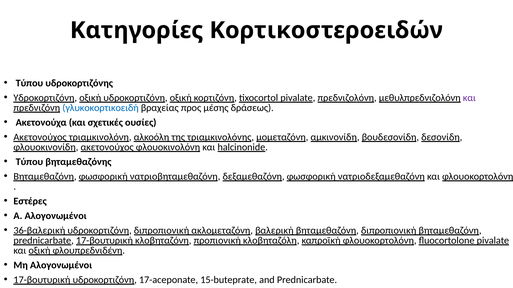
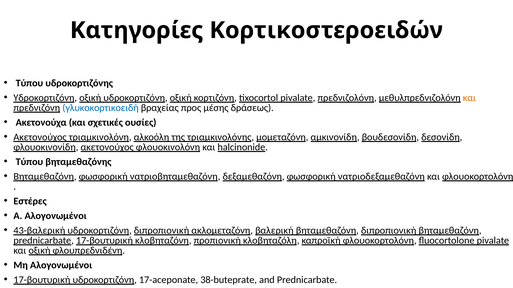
και at (469, 98) colour: purple -> orange
36-βαλερική: 36-βαλερική -> 43-βαλερική
15-buteprate: 15-buteprate -> 38-buteprate
